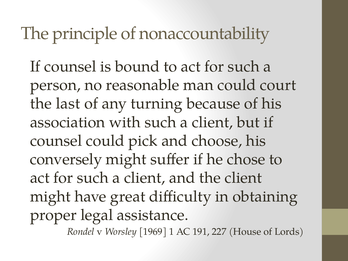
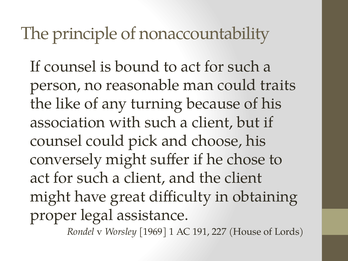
court: court -> traits
last: last -> like
